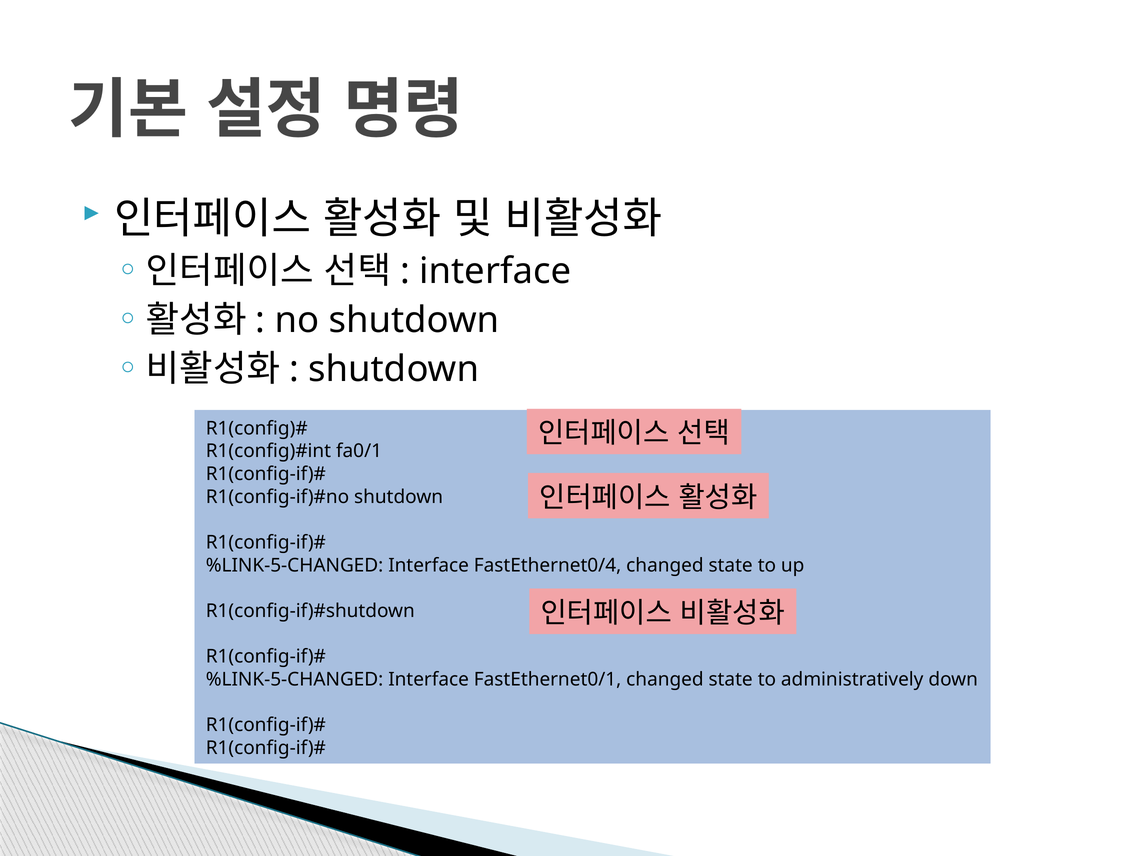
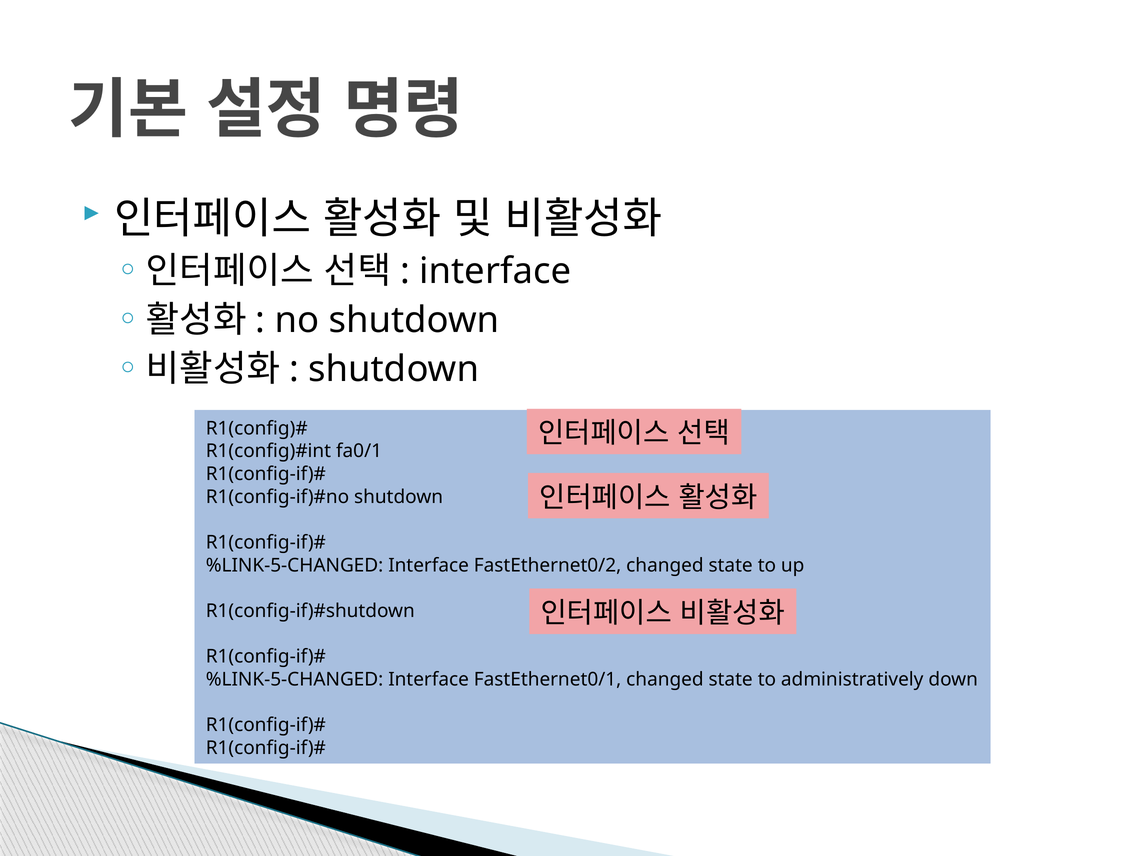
FastEthernet0/4: FastEthernet0/4 -> FastEthernet0/2
